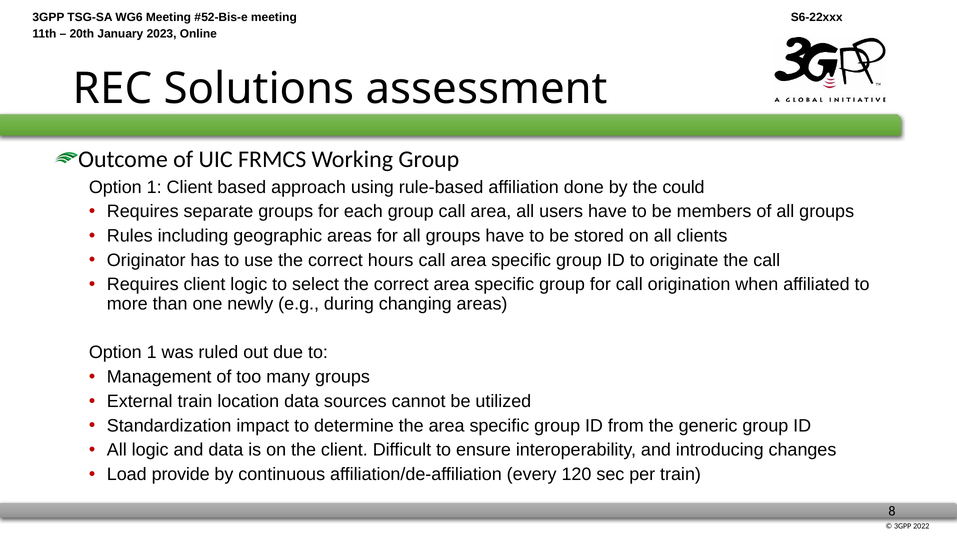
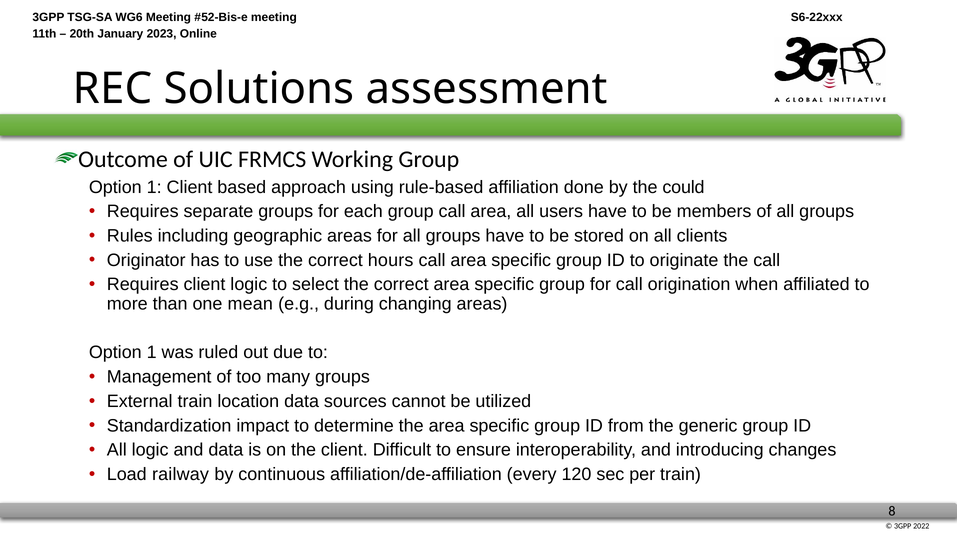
newly: newly -> mean
provide: provide -> railway
